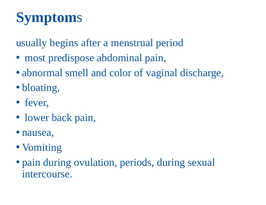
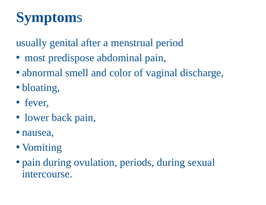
begins: begins -> genital
